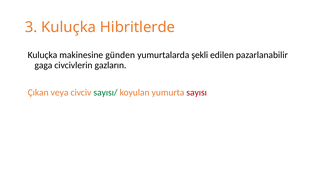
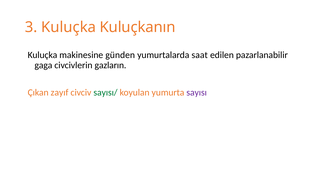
Hibritlerde: Hibritlerde -> Kuluçkanın
şekli: şekli -> saat
veya: veya -> zayıf
sayısı colour: red -> purple
